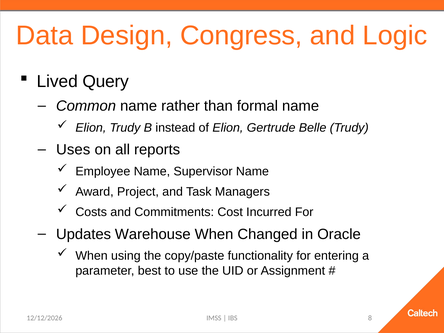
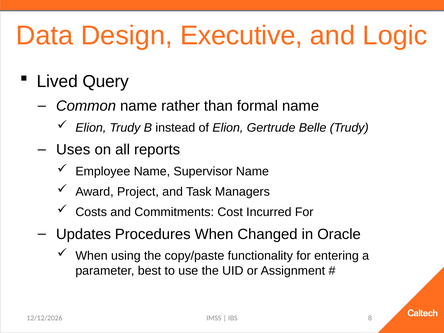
Congress: Congress -> Executive
Warehouse: Warehouse -> Procedures
